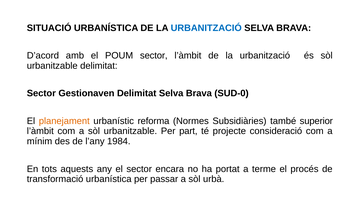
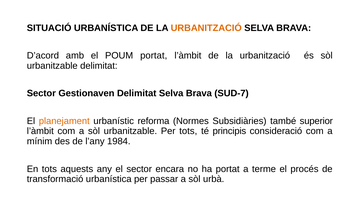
URBANITZACIÓ at (206, 28) colour: blue -> orange
POUM sector: sector -> portat
SUD-0: SUD-0 -> SUD-7
Per part: part -> tots
projecte: projecte -> principis
